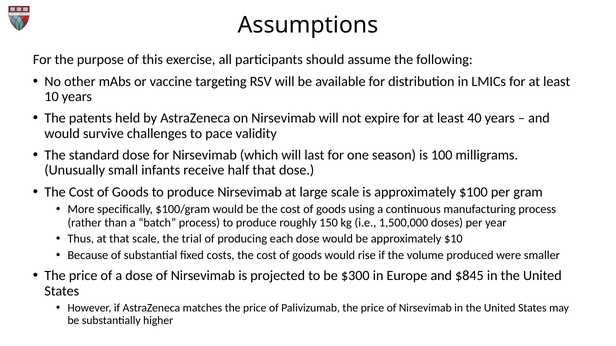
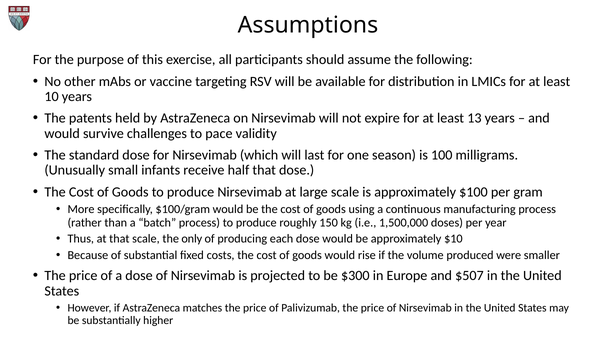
40: 40 -> 13
trial: trial -> only
$845: $845 -> $507
